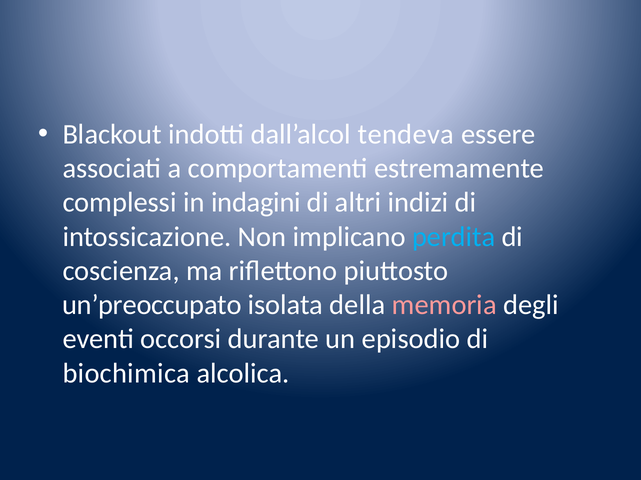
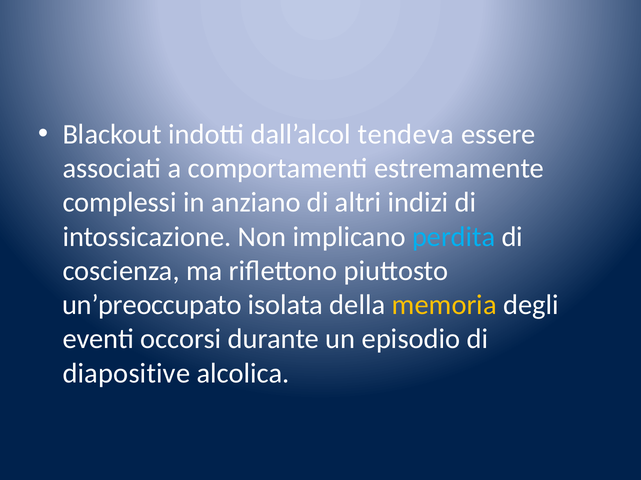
indagini: indagini -> anziano
memoria colour: pink -> yellow
biochimica: biochimica -> diapositive
